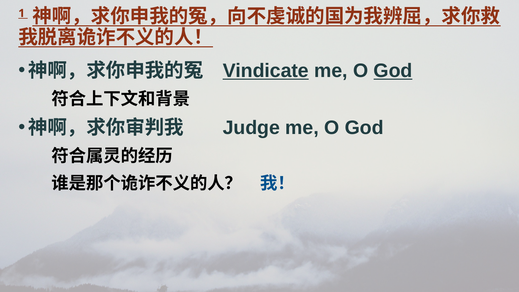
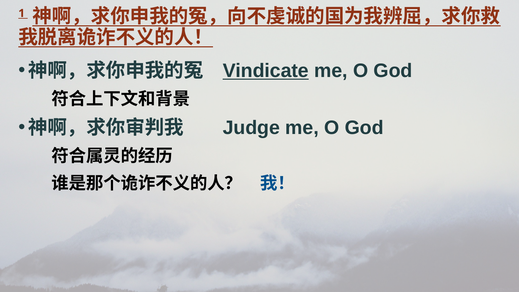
God at (393, 71) underline: present -> none
